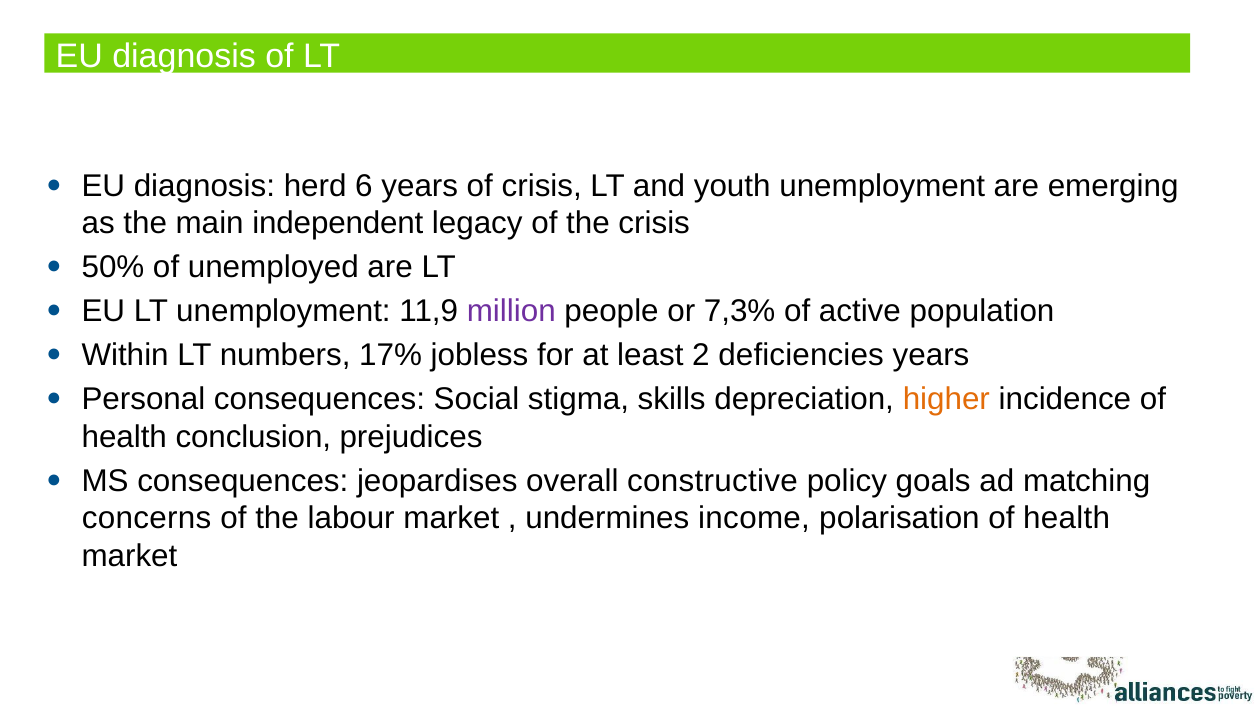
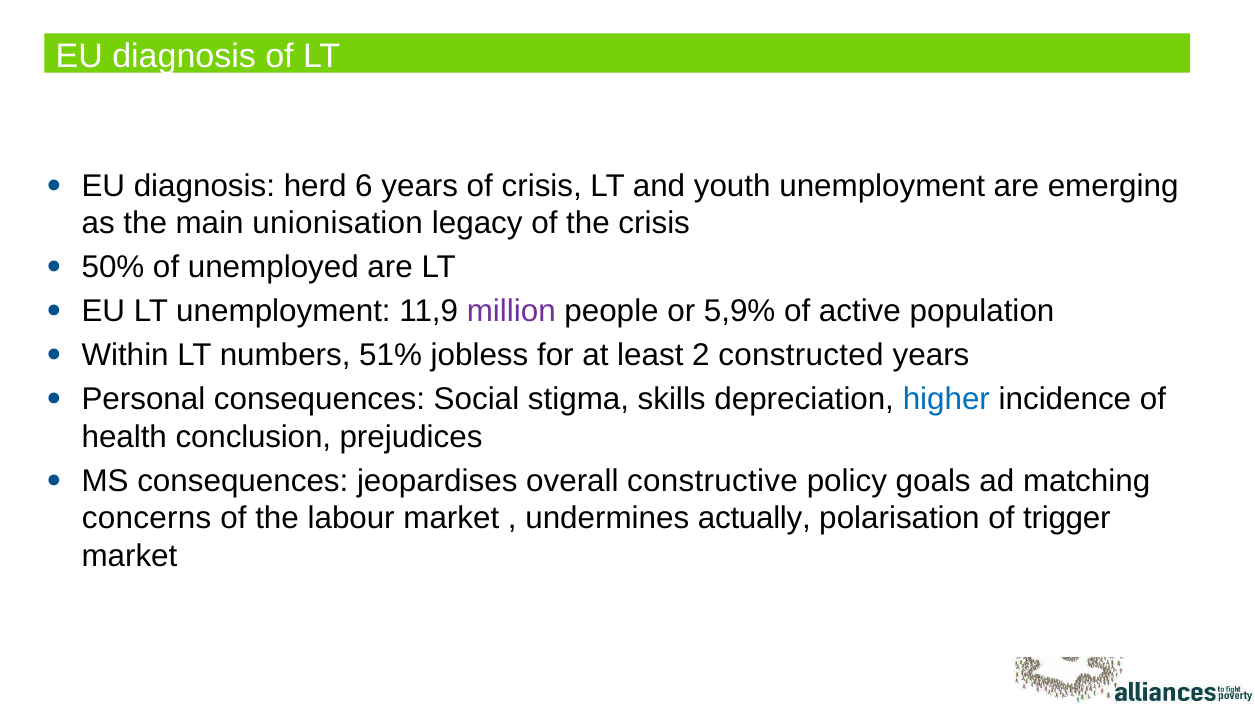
independent: independent -> unionisation
7,3%: 7,3% -> 5,9%
17%: 17% -> 51%
deficiencies: deficiencies -> constructed
higher colour: orange -> blue
income: income -> actually
polarisation of health: health -> trigger
